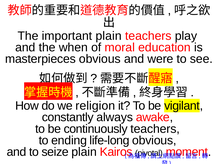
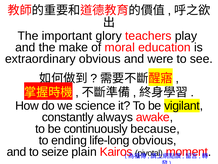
important plain: plain -> glory
when: when -> make
masterpieces: masterpieces -> extraordinary
religion: religion -> science
continuously teachers: teachers -> because
